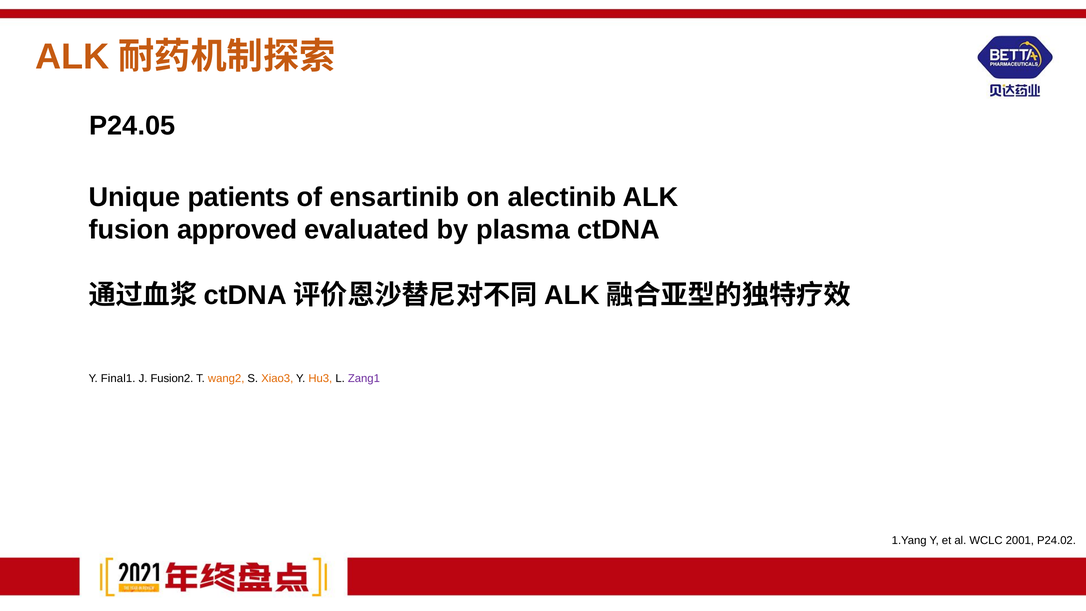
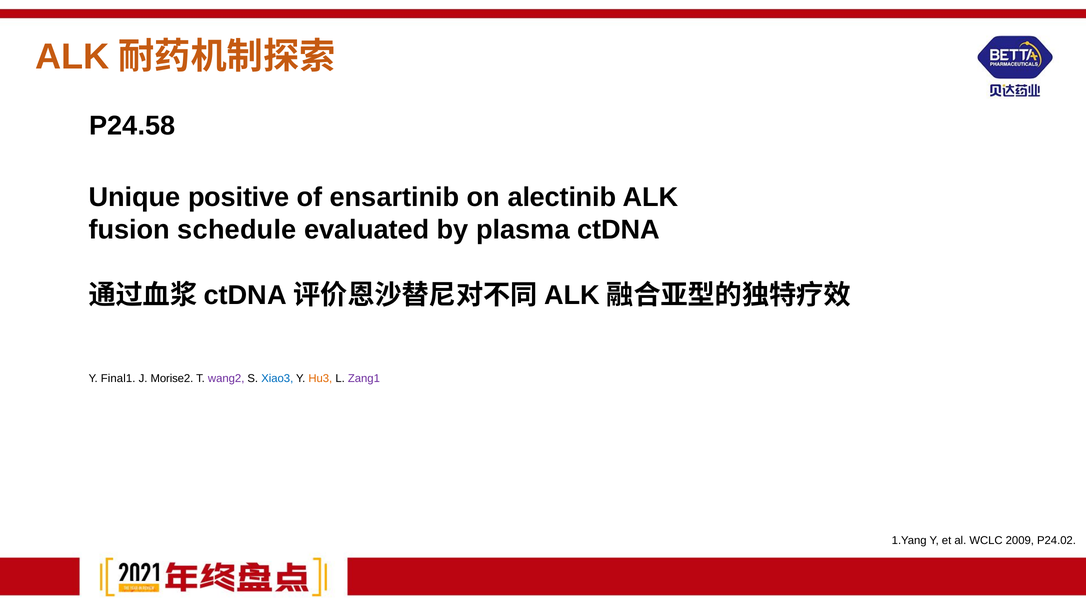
P24.05: P24.05 -> P24.58
patients: patients -> positive
approved: approved -> schedule
Fusion2: Fusion2 -> Morise2
wang2 colour: orange -> purple
Xiao3 colour: orange -> blue
2001: 2001 -> 2009
